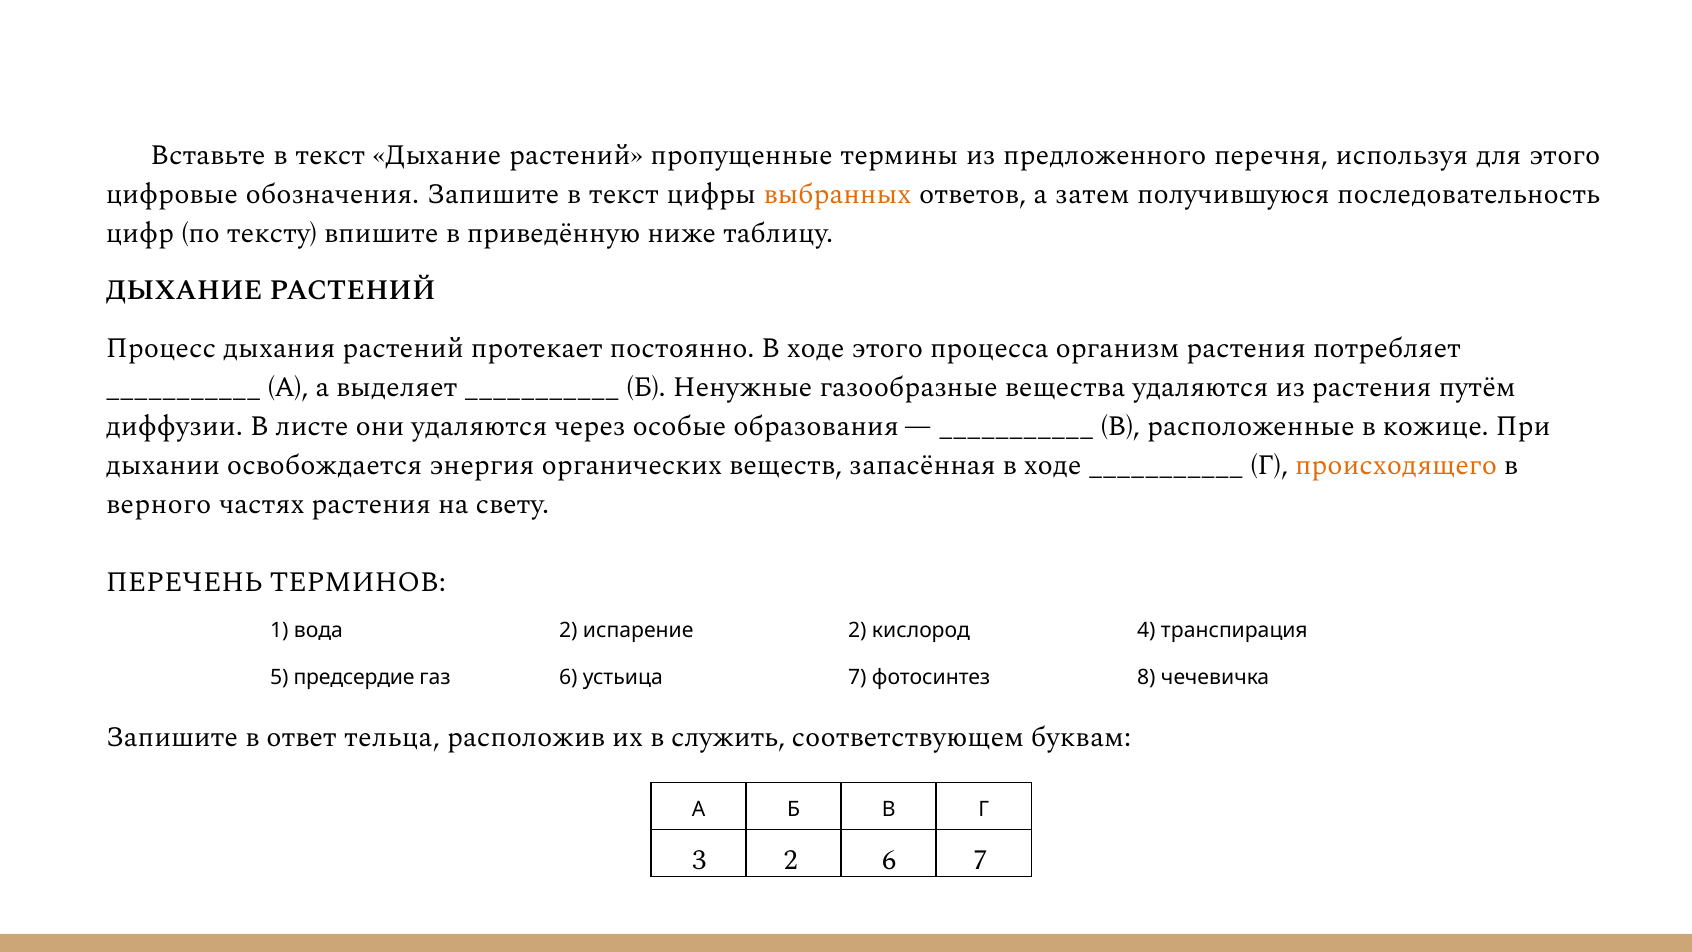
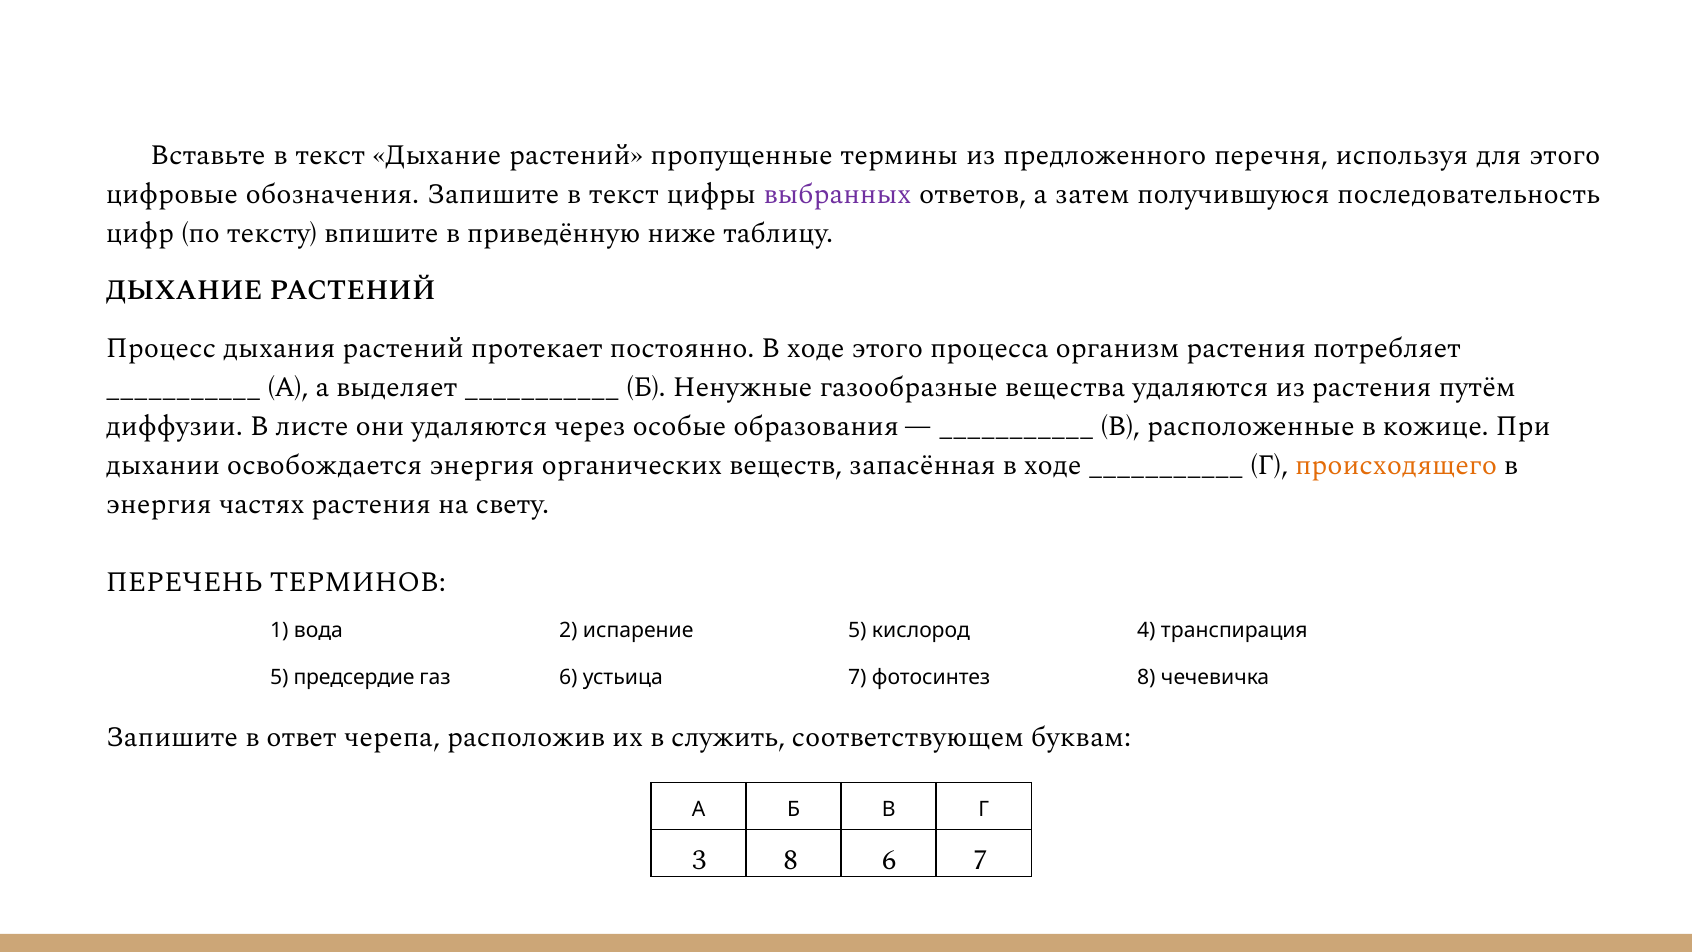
выбранных colour: orange -> purple
верного at (159, 504): верного -> энергия
испарение 2: 2 -> 5
тельца: тельца -> черепа
3 2: 2 -> 8
